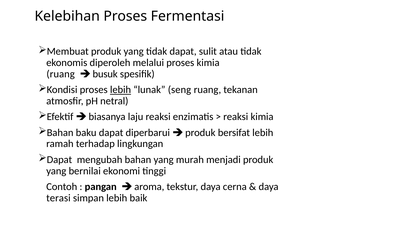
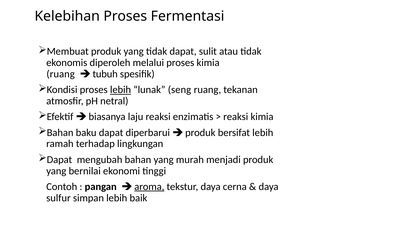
busuk: busuk -> tubuh
aroma underline: none -> present
terasi: terasi -> sulfur
